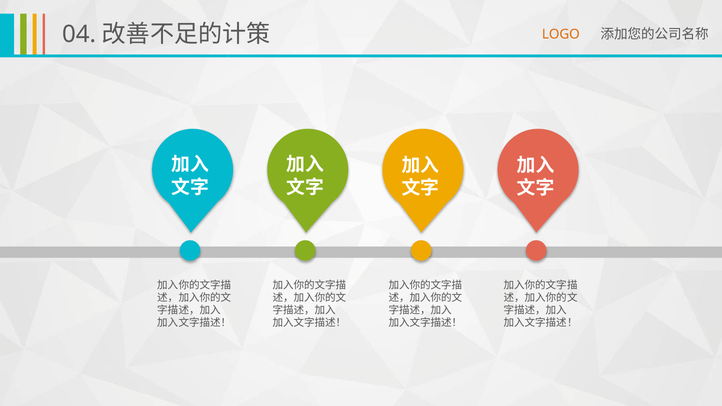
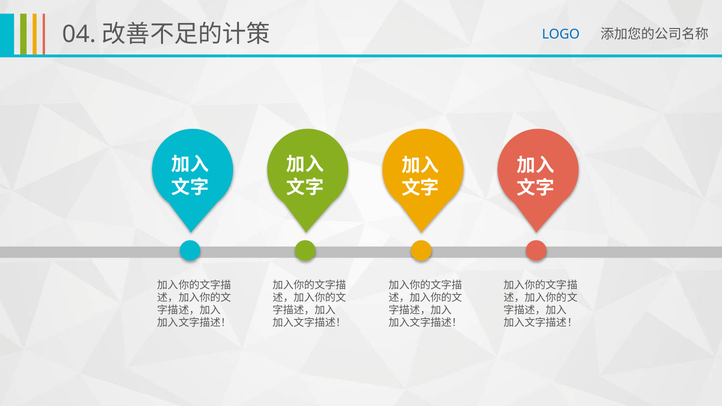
LOGO colour: orange -> blue
